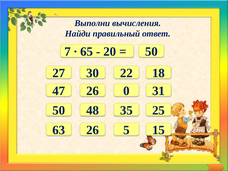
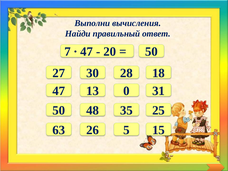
65 at (87, 52): 65 -> 47
22: 22 -> 28
47 26: 26 -> 13
